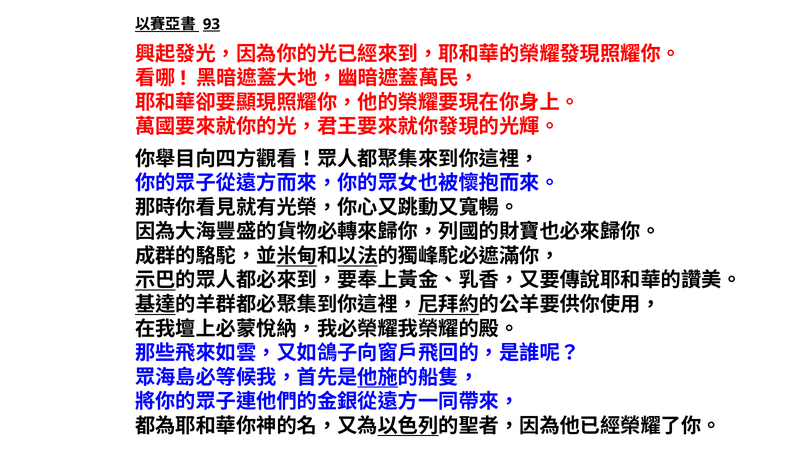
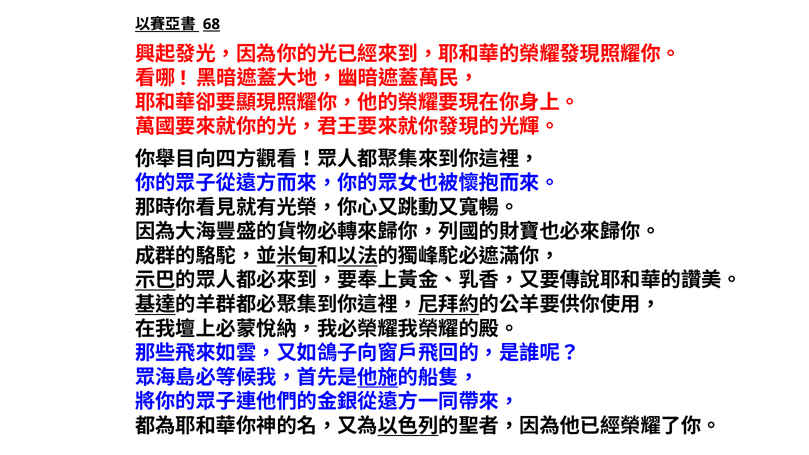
93: 93 -> 68
